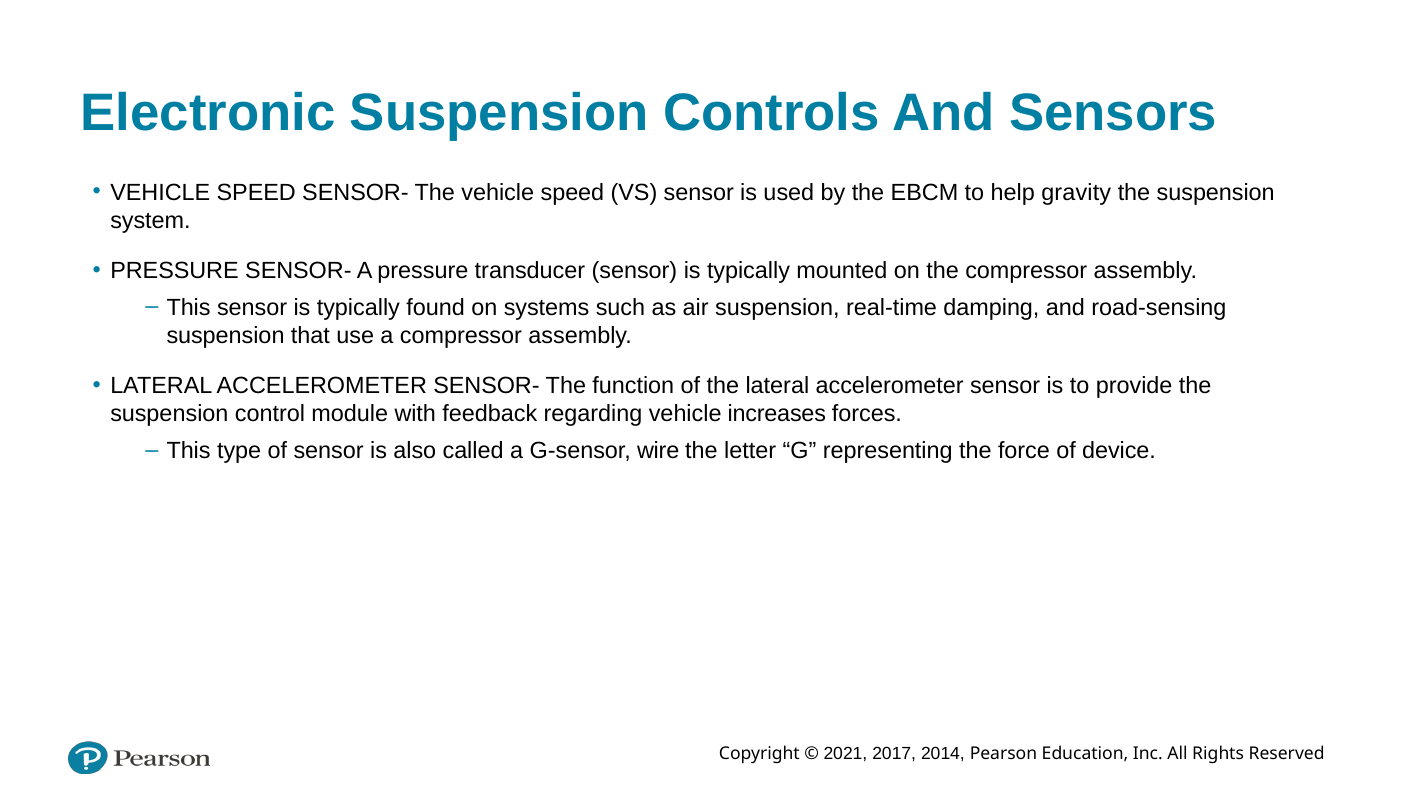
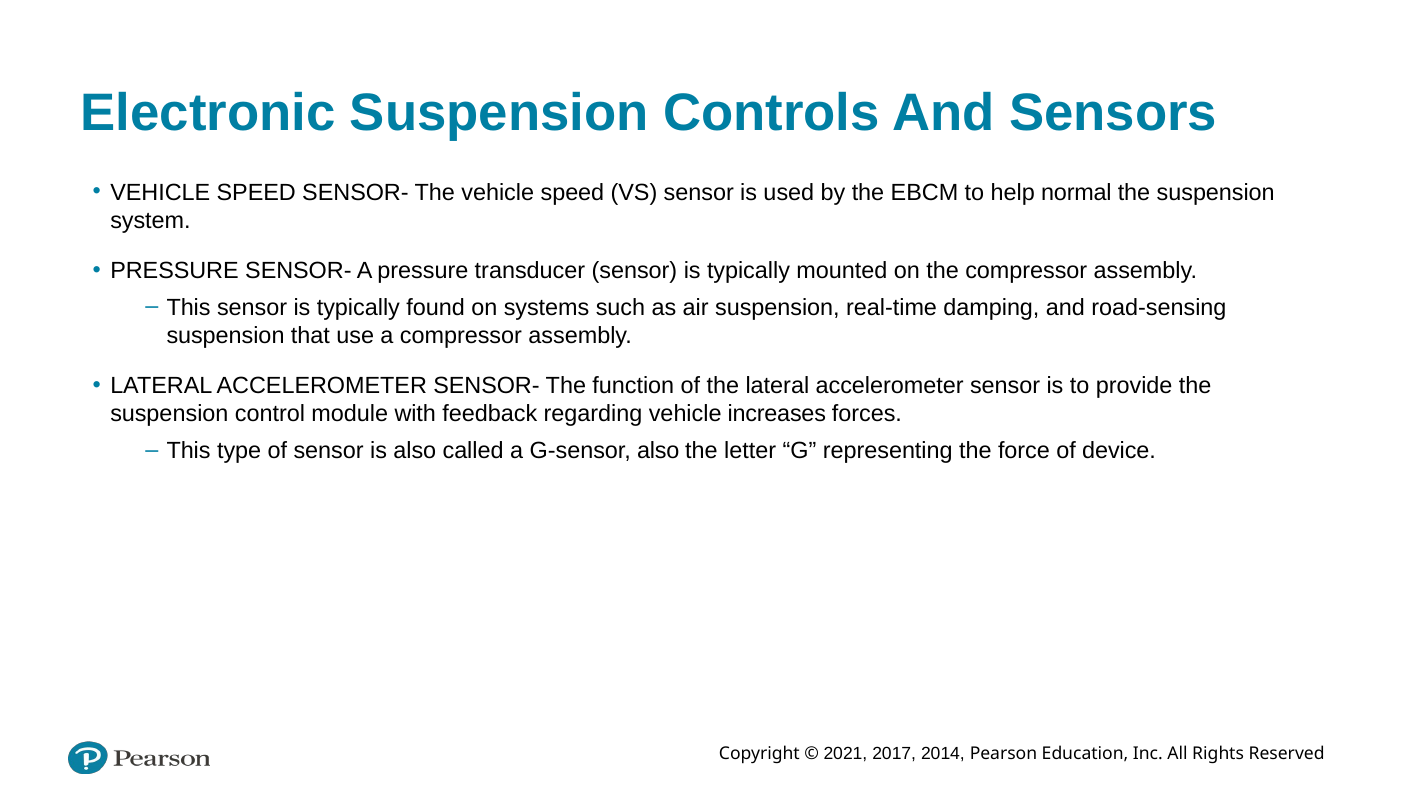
gravity: gravity -> normal
G-sensor wire: wire -> also
